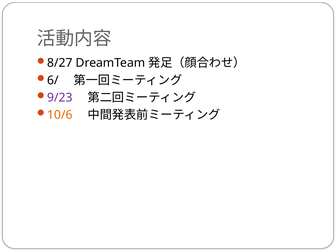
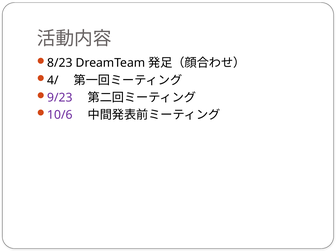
8/27: 8/27 -> 8/23
6/: 6/ -> 4/
10/6 colour: orange -> purple
